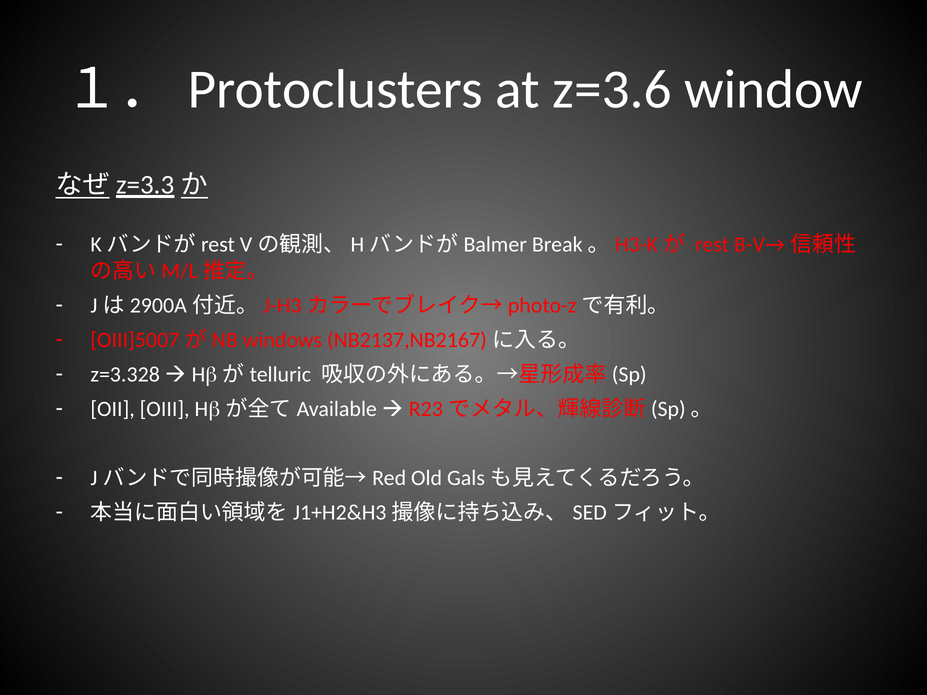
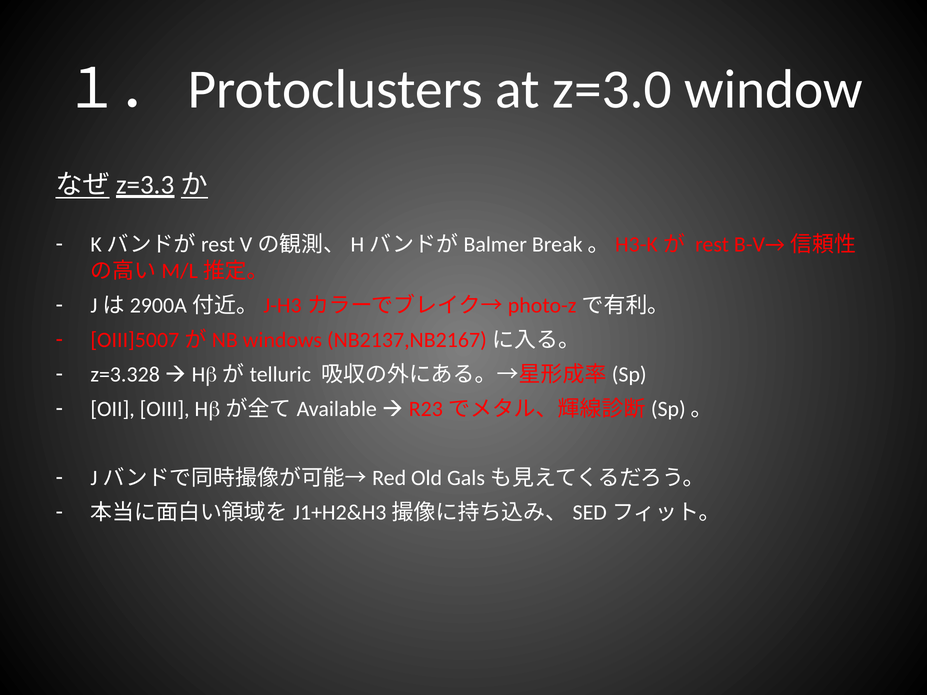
z=3.6: z=3.6 -> z=3.0
